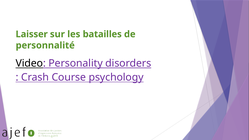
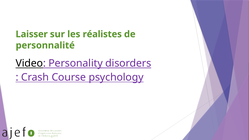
batailles: batailles -> réalistes
